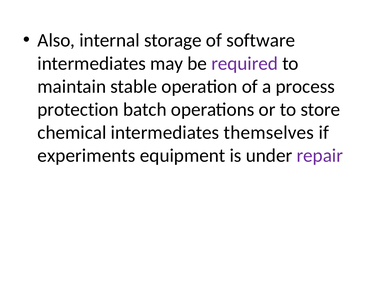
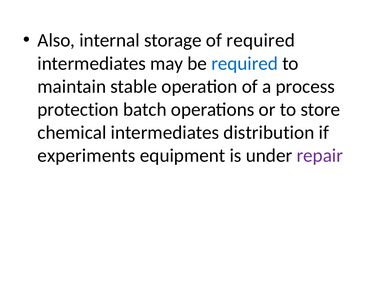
of software: software -> required
required at (245, 63) colour: purple -> blue
themselves: themselves -> distribution
